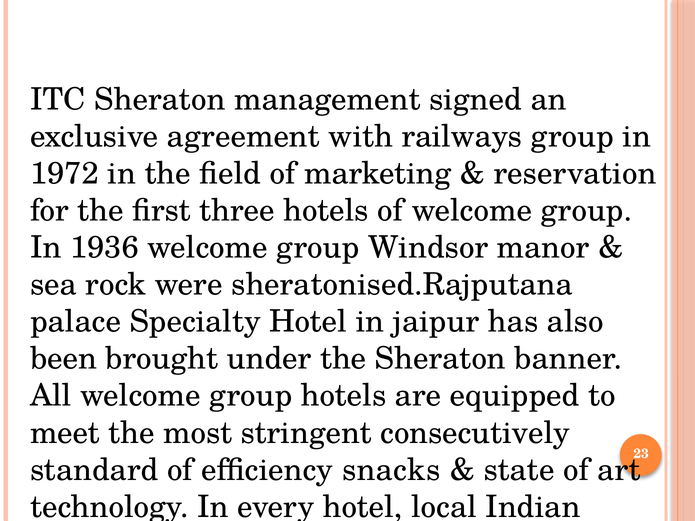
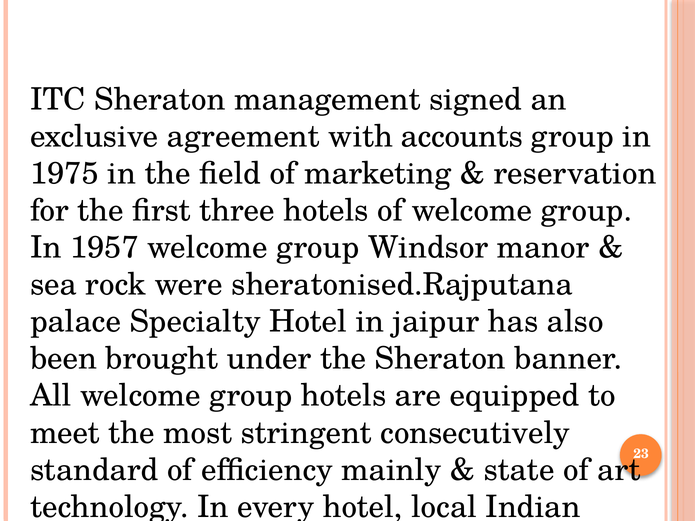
railways: railways -> accounts
1972: 1972 -> 1975
1936: 1936 -> 1957
snacks: snacks -> mainly
